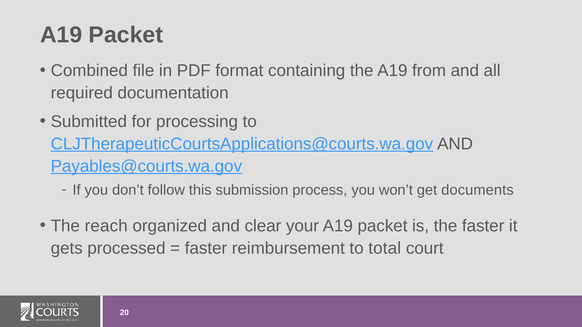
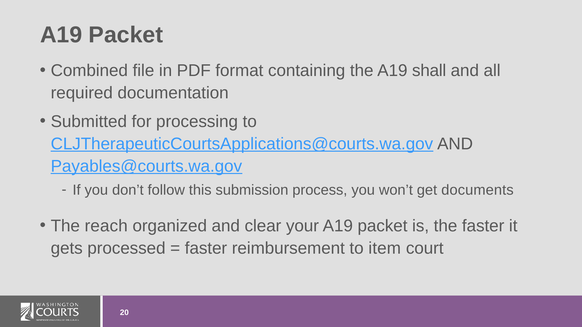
from: from -> shall
total: total -> item
